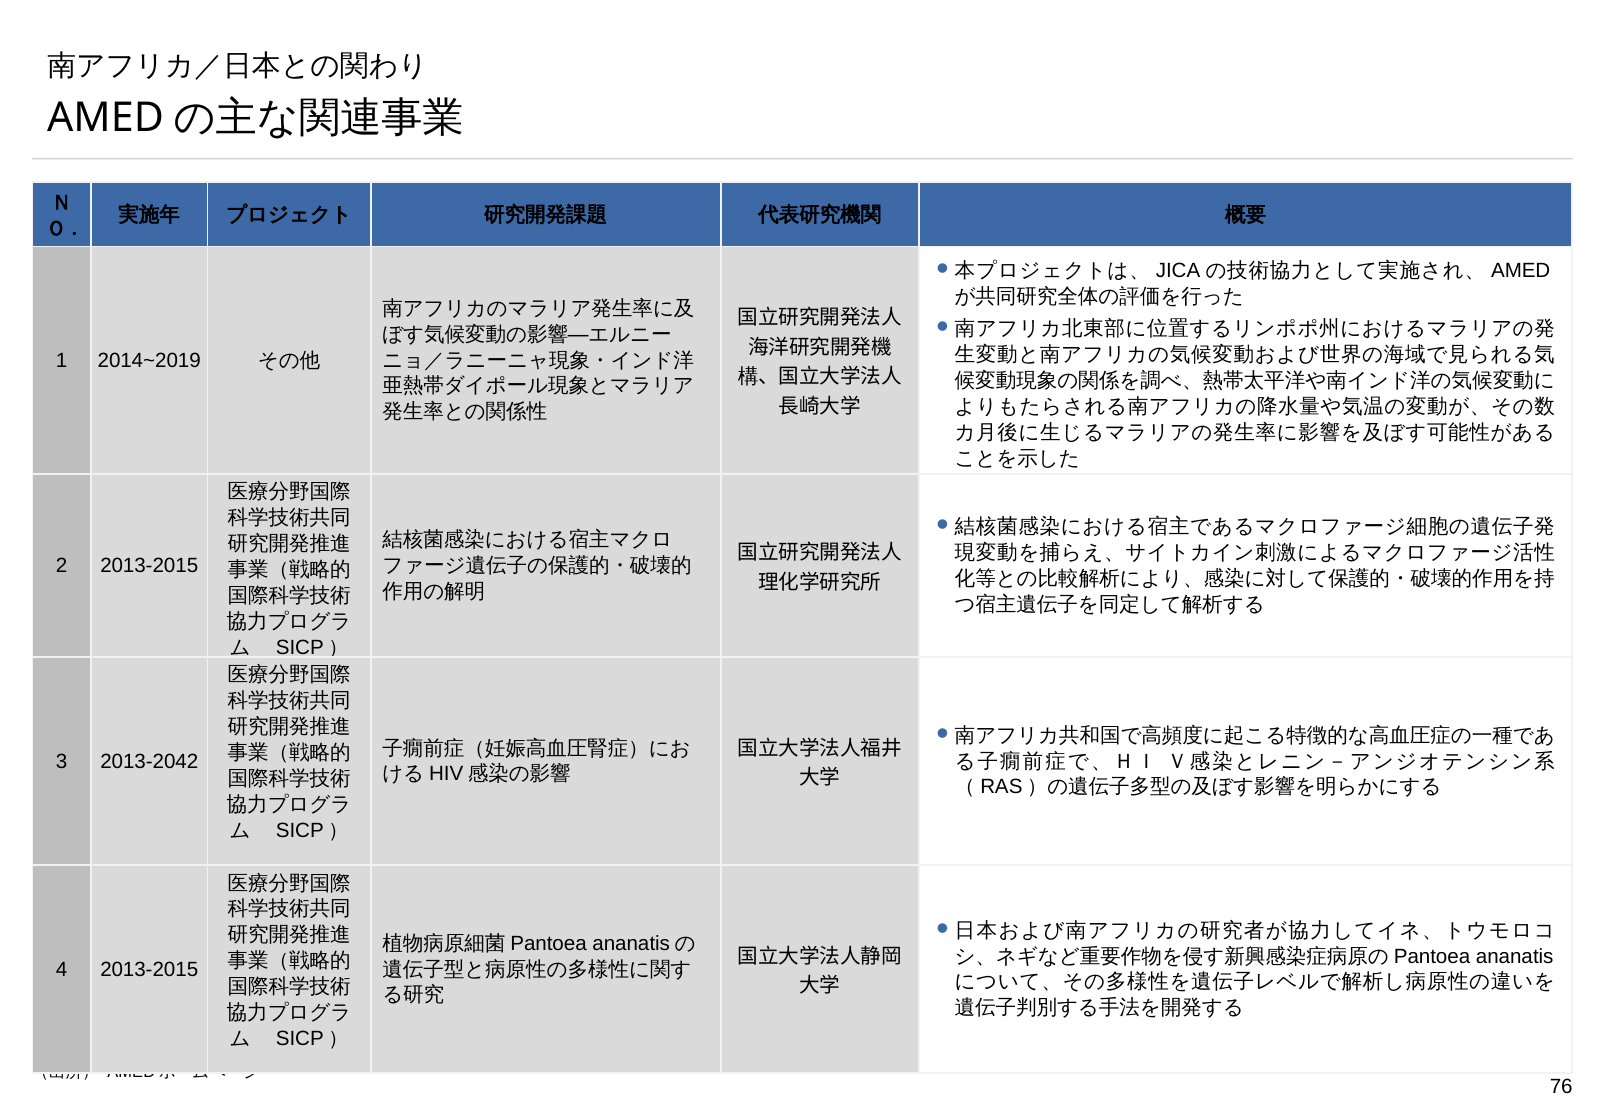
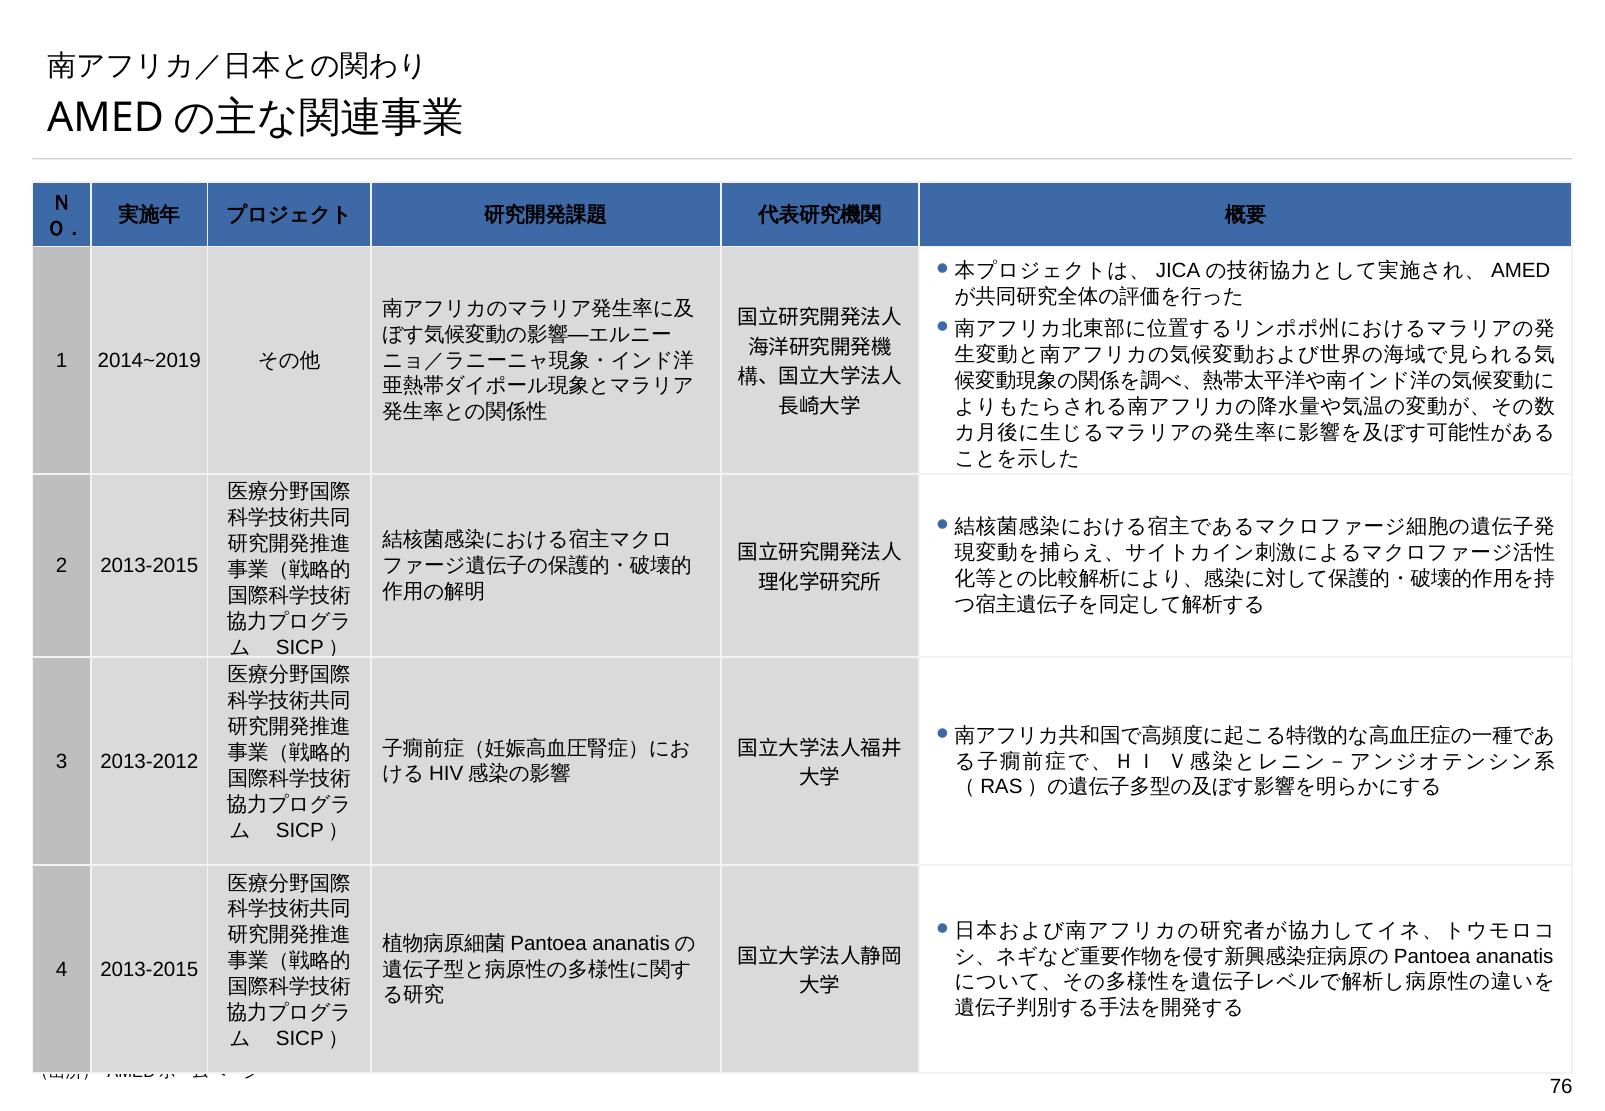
2013-2042: 2013-2042 -> 2013-2012
